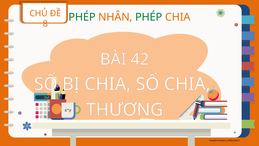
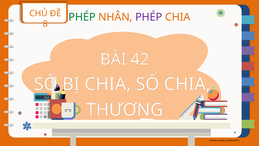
PHÉP at (149, 17) colour: green -> purple
